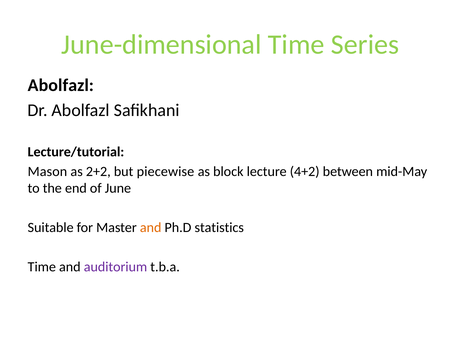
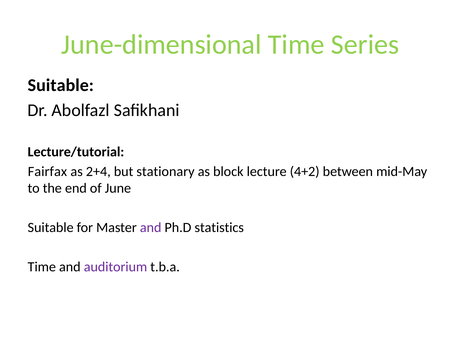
Abolfazl at (61, 86): Abolfazl -> Suitable
Mason: Mason -> Fairfax
2+2: 2+2 -> 2+4
piecewise: piecewise -> stationary
and at (151, 228) colour: orange -> purple
